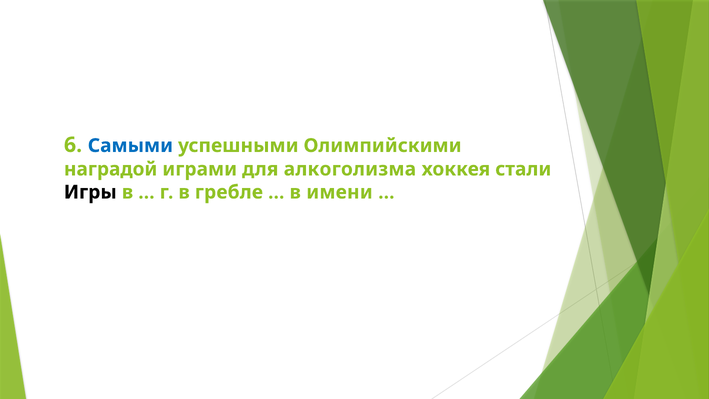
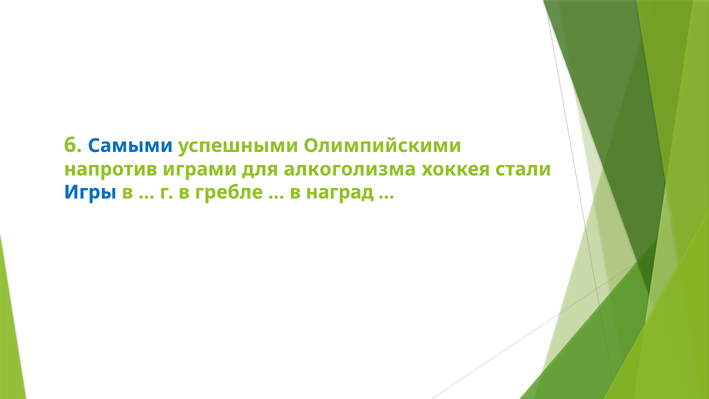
наградой: наградой -> напротив
Игры colour: black -> blue
имени: имени -> наград
